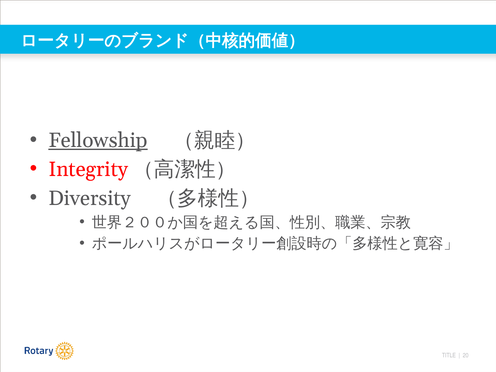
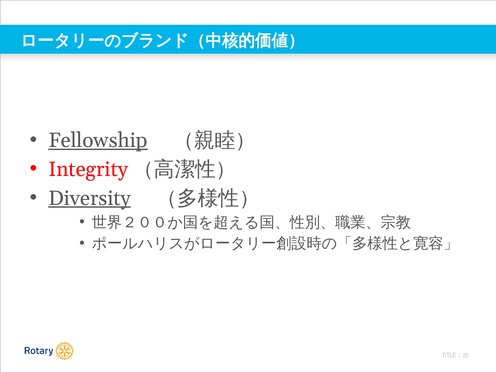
Diversity underline: none -> present
